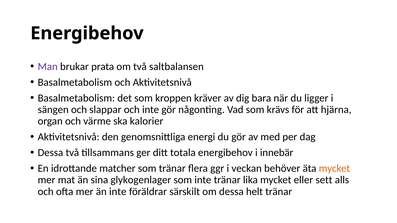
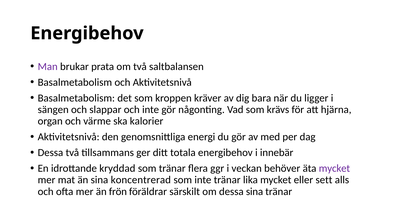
matcher: matcher -> kryddad
mycket at (334, 169) colour: orange -> purple
glykogenlager: glykogenlager -> koncentrerad
än inte: inte -> frön
dessa helt: helt -> sina
